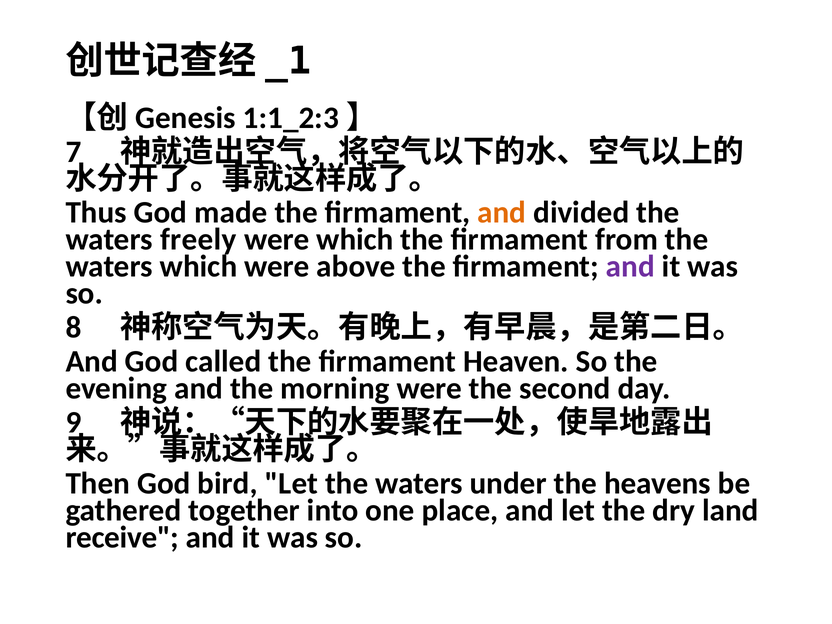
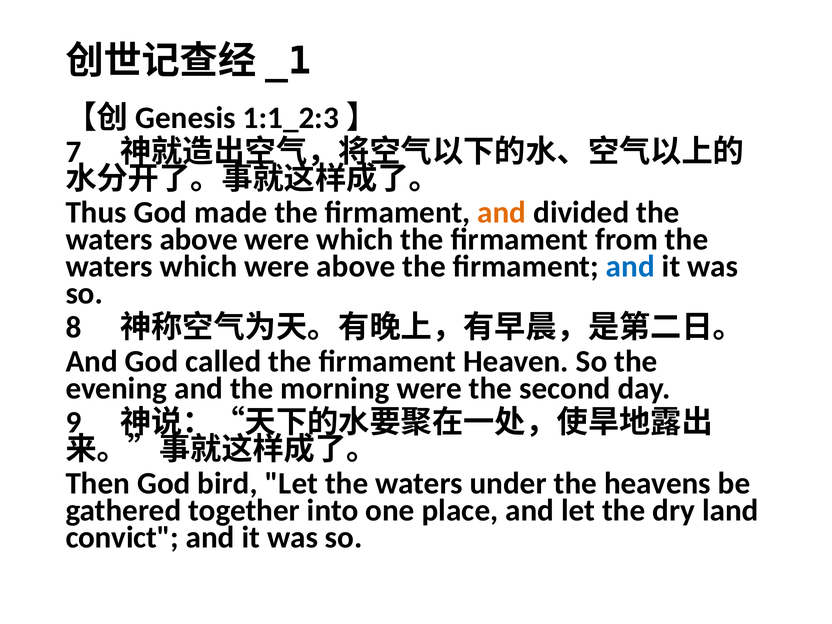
waters freely: freely -> above
and at (630, 267) colour: purple -> blue
receive: receive -> convict
